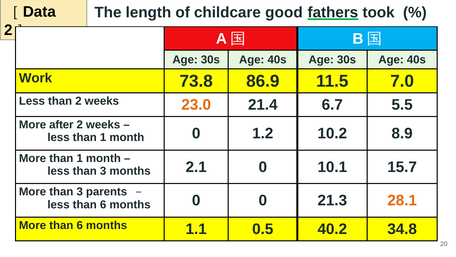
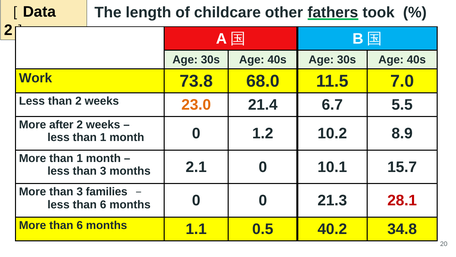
good: good -> other
86.9: 86.9 -> 68.0
parents: parents -> families
28.1 colour: orange -> red
